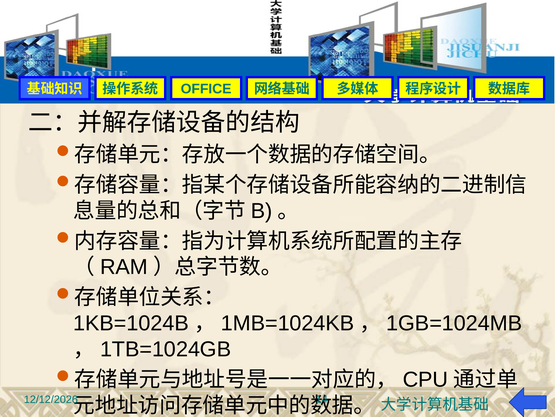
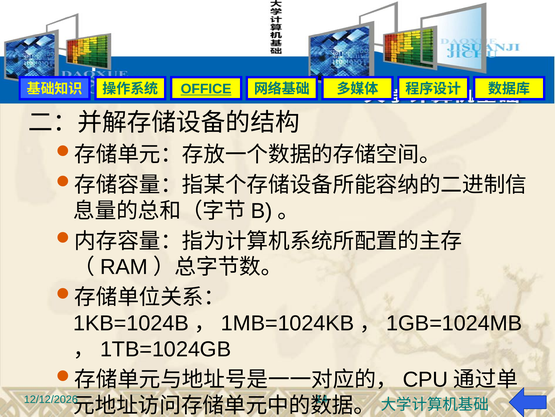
OFFICE underline: none -> present
